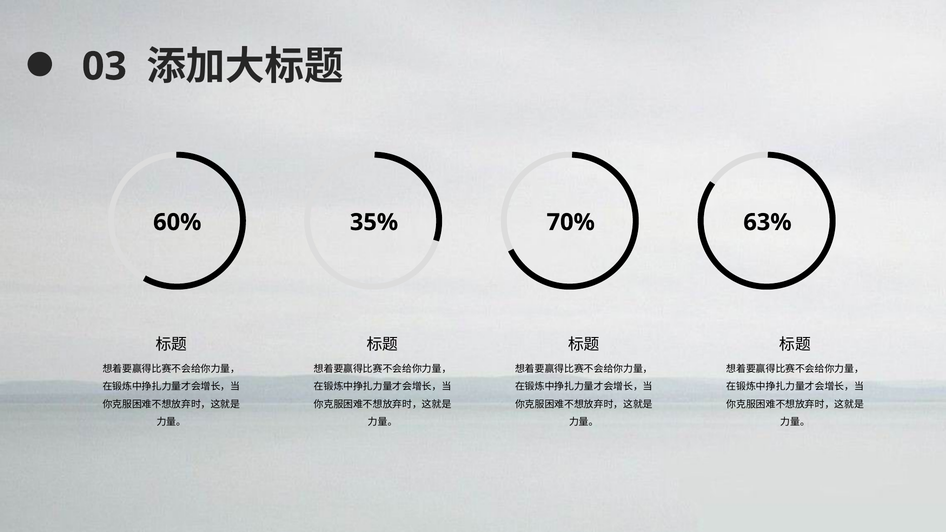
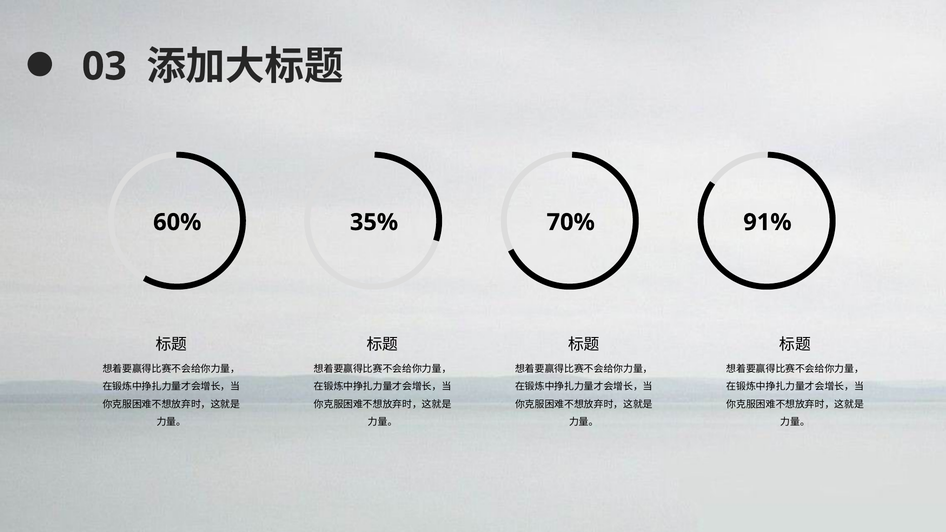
63%: 63% -> 91%
